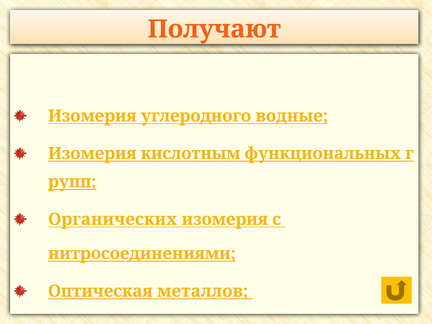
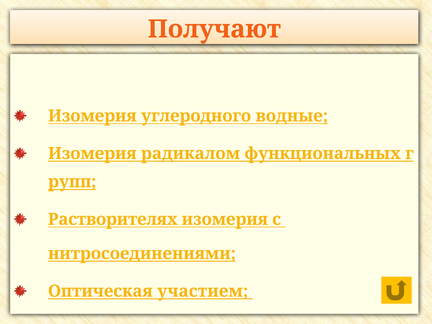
кислотным: кислотным -> радикалом
Органических: Органических -> Растворителях
металлов: металлов -> участием
